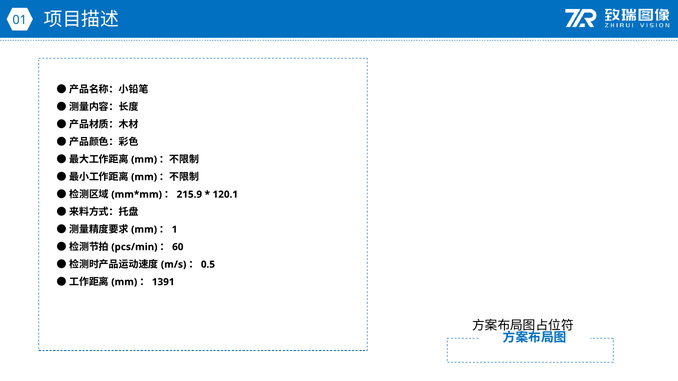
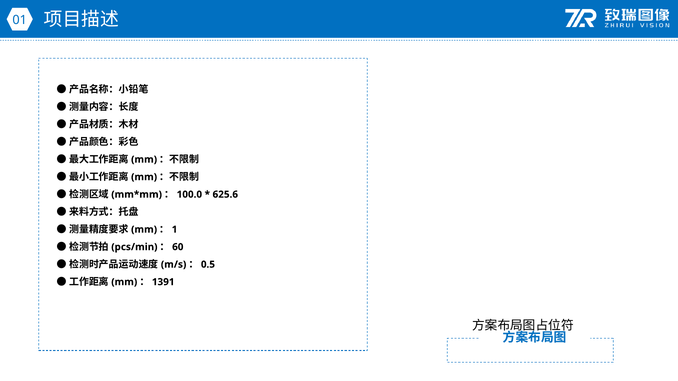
215.9: 215.9 -> 100.0
120.1: 120.1 -> 625.6
